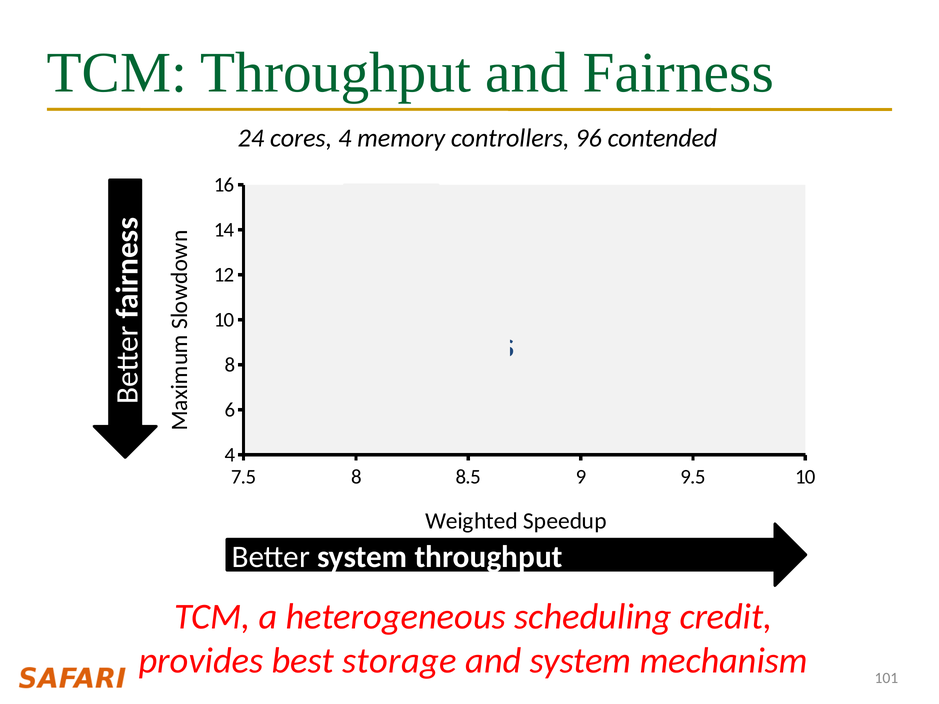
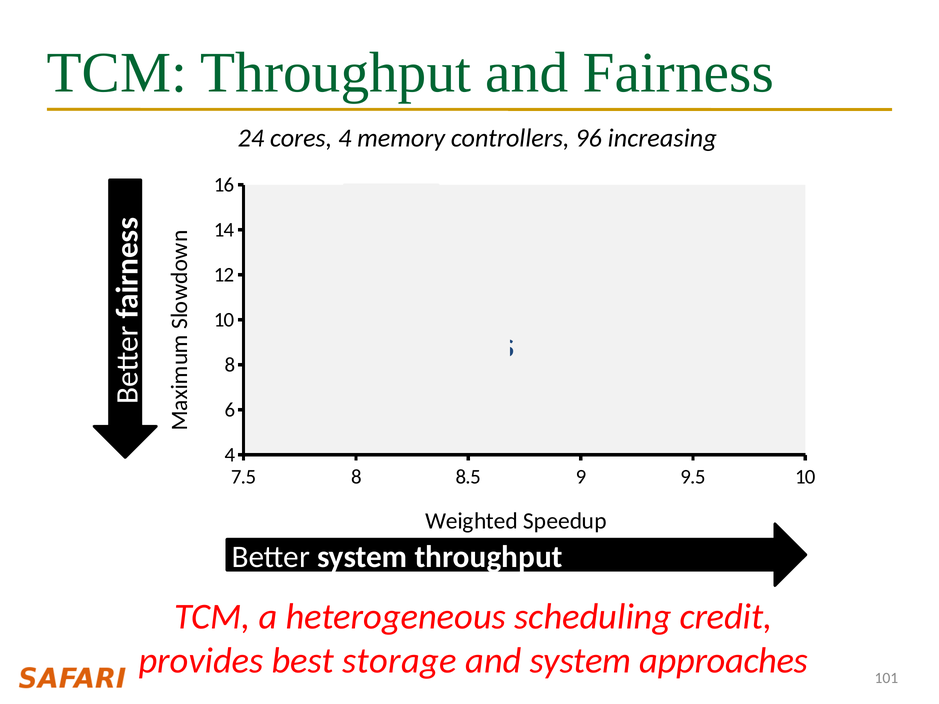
contended: contended -> increasing
mechanism: mechanism -> approaches
